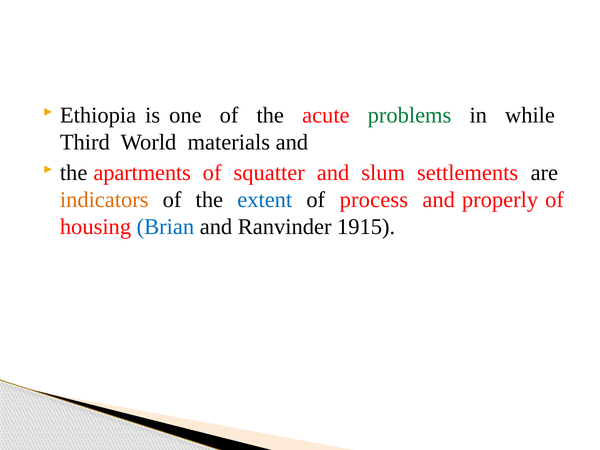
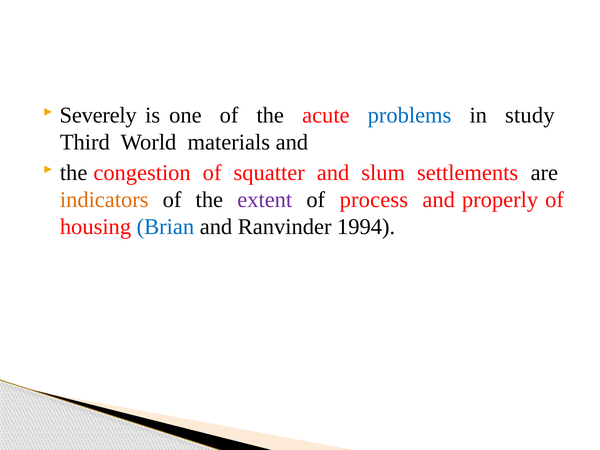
Ethiopia: Ethiopia -> Severely
problems colour: green -> blue
while: while -> study
apartments: apartments -> congestion
extent colour: blue -> purple
1915: 1915 -> 1994
